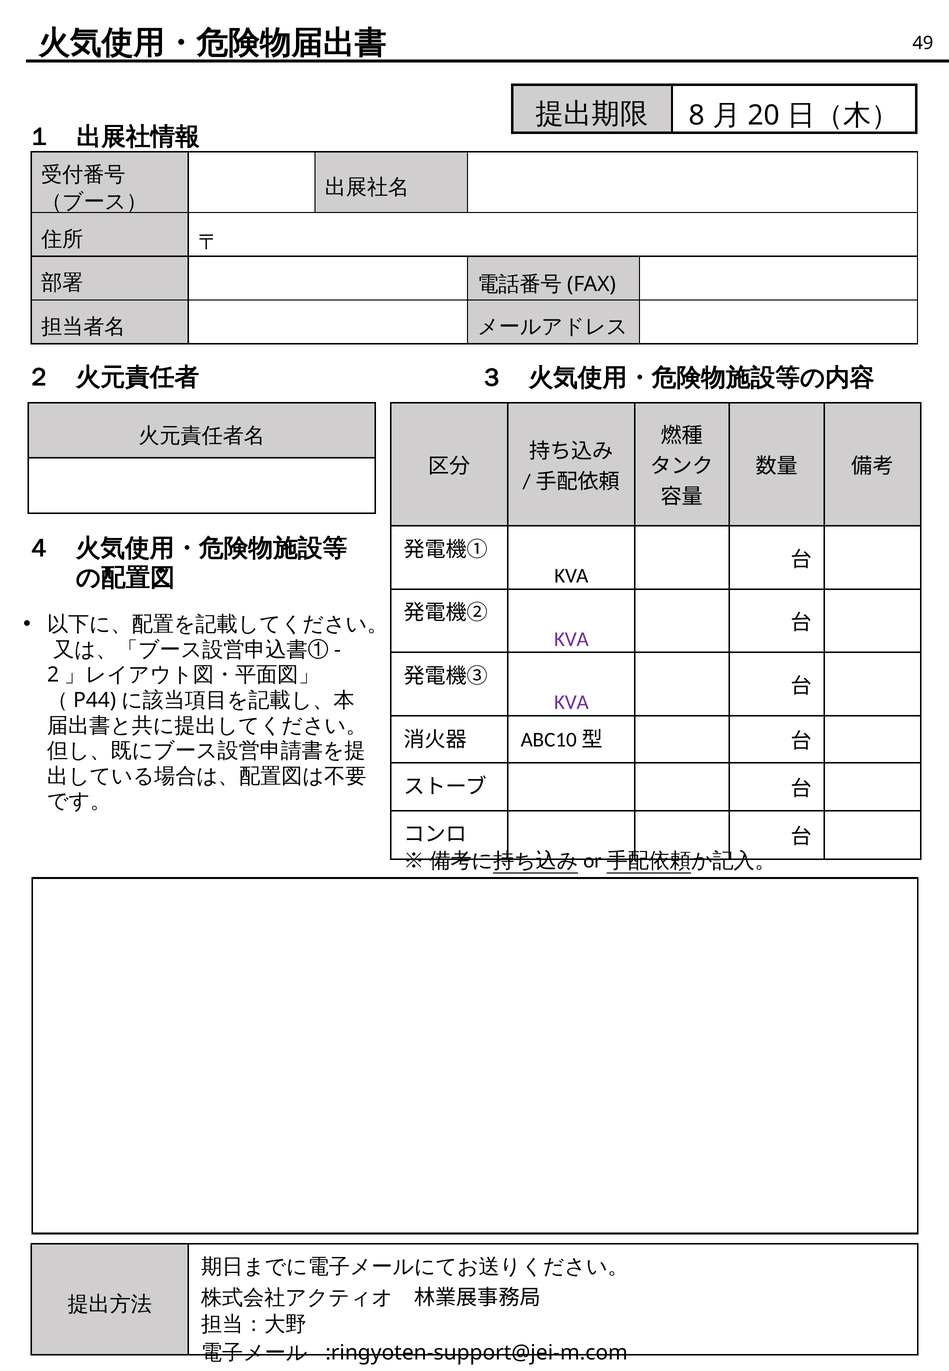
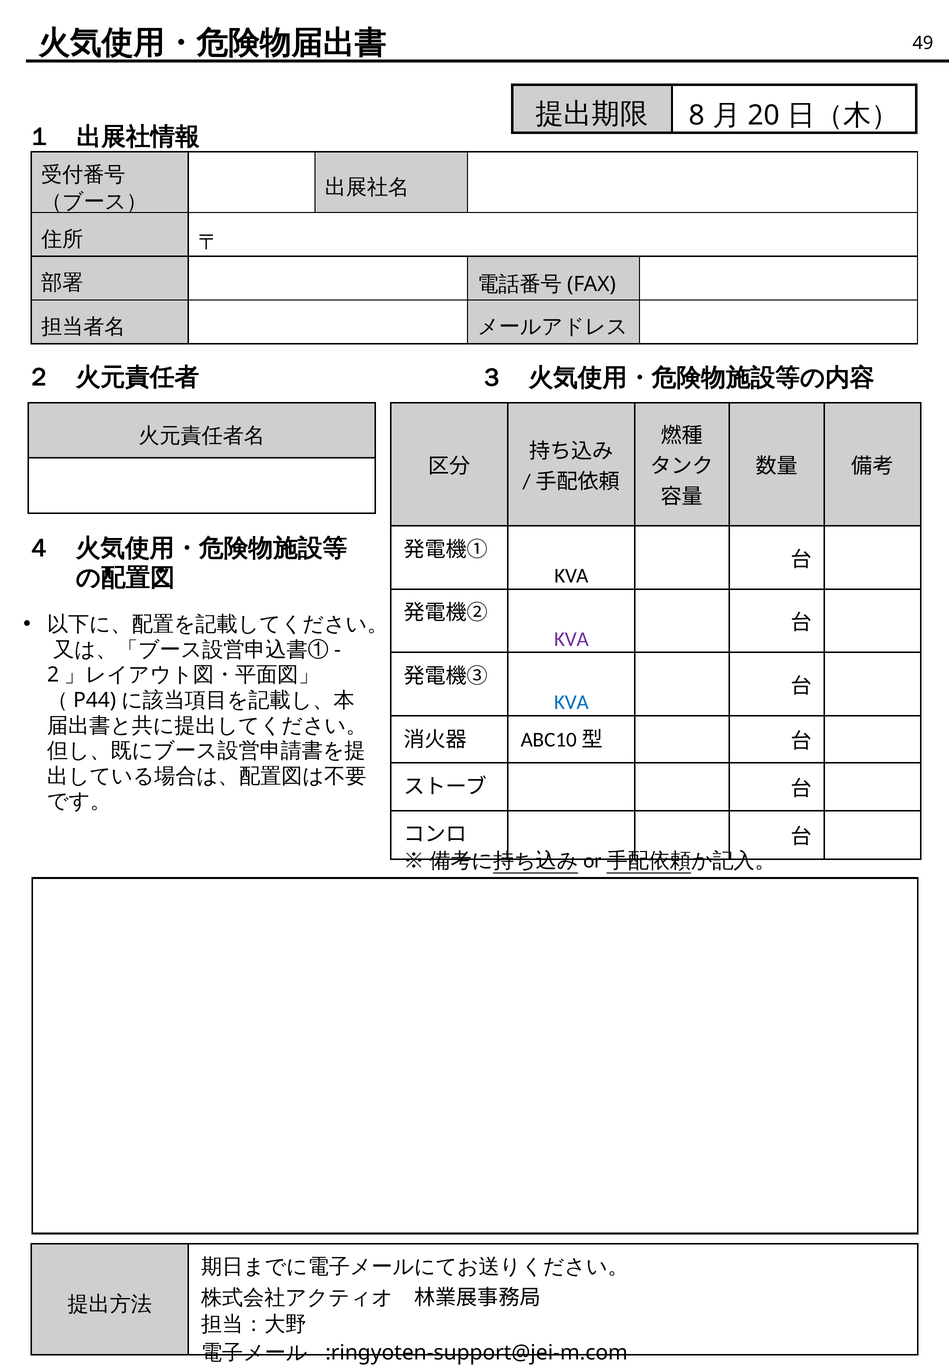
KVA at (571, 702) colour: purple -> blue
